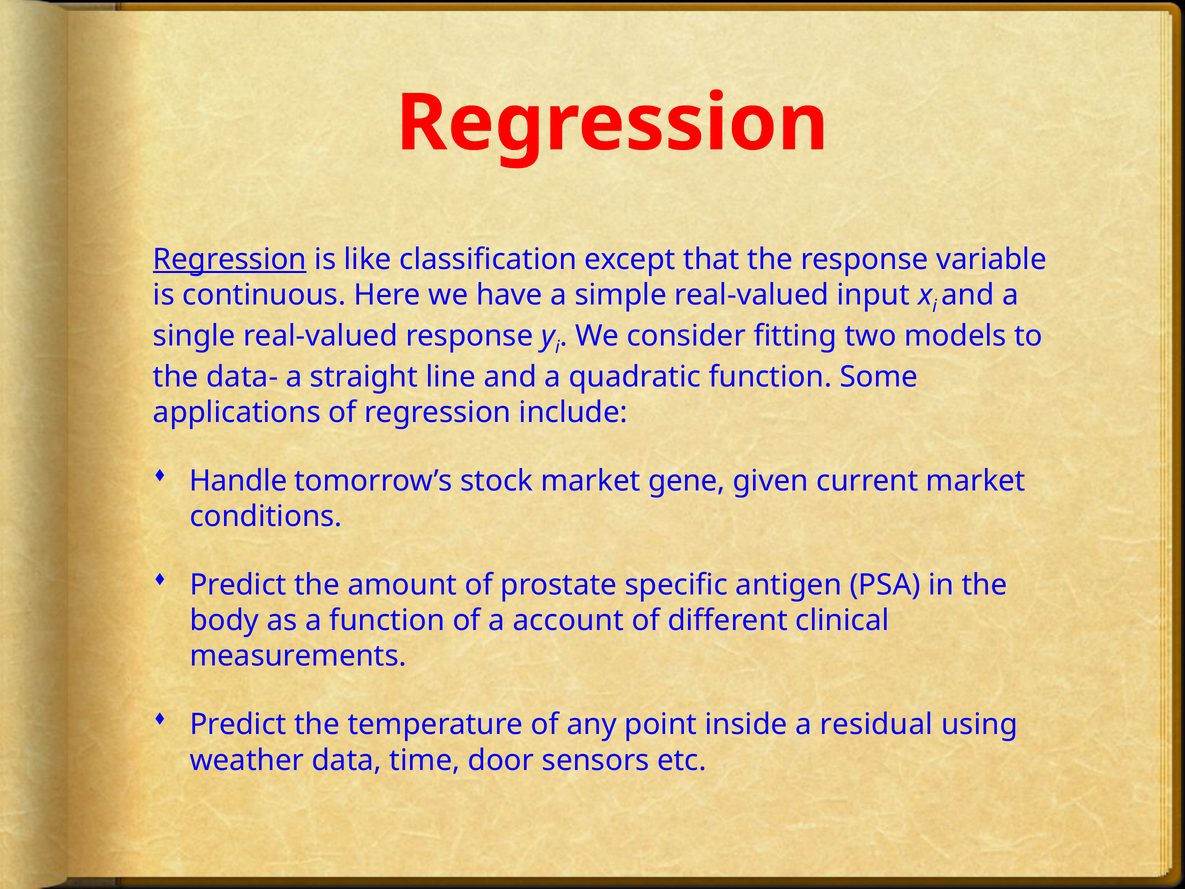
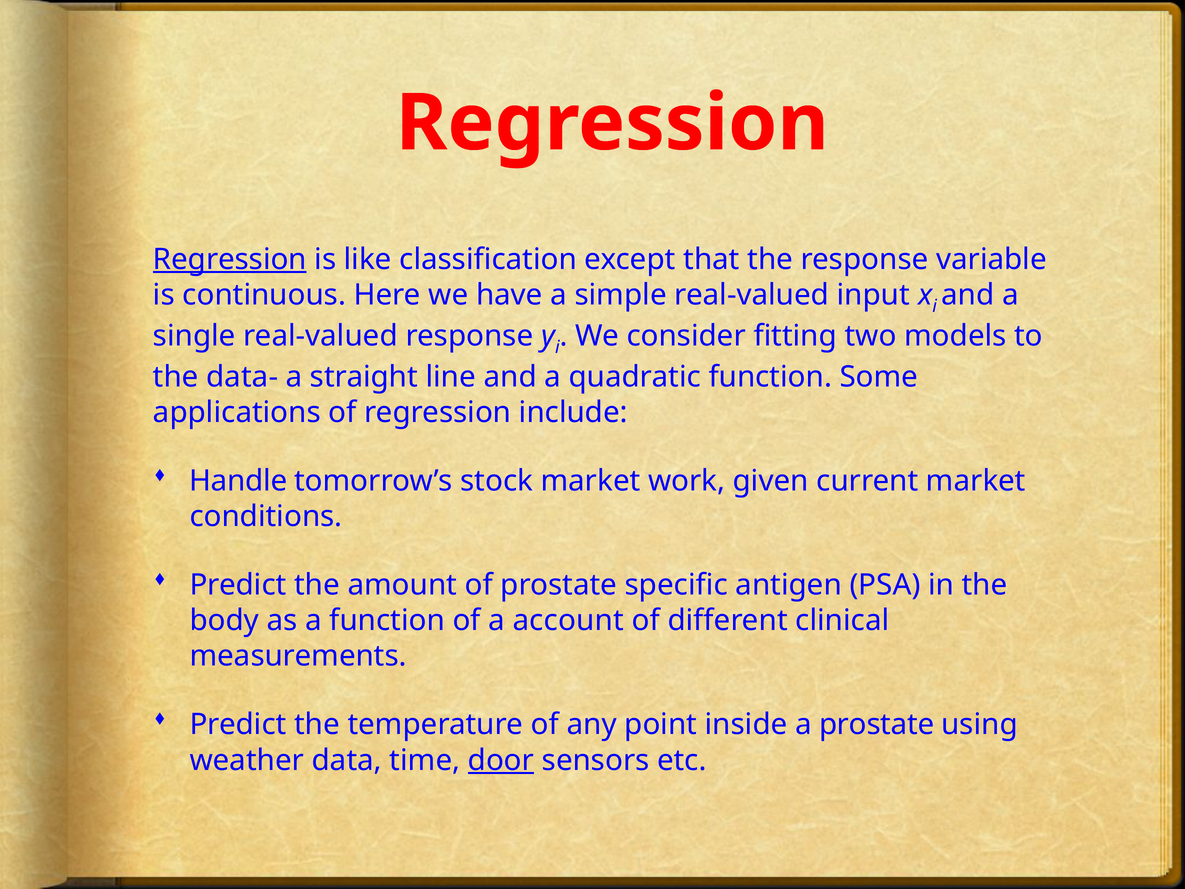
gene: gene -> work
a residual: residual -> prostate
door underline: none -> present
